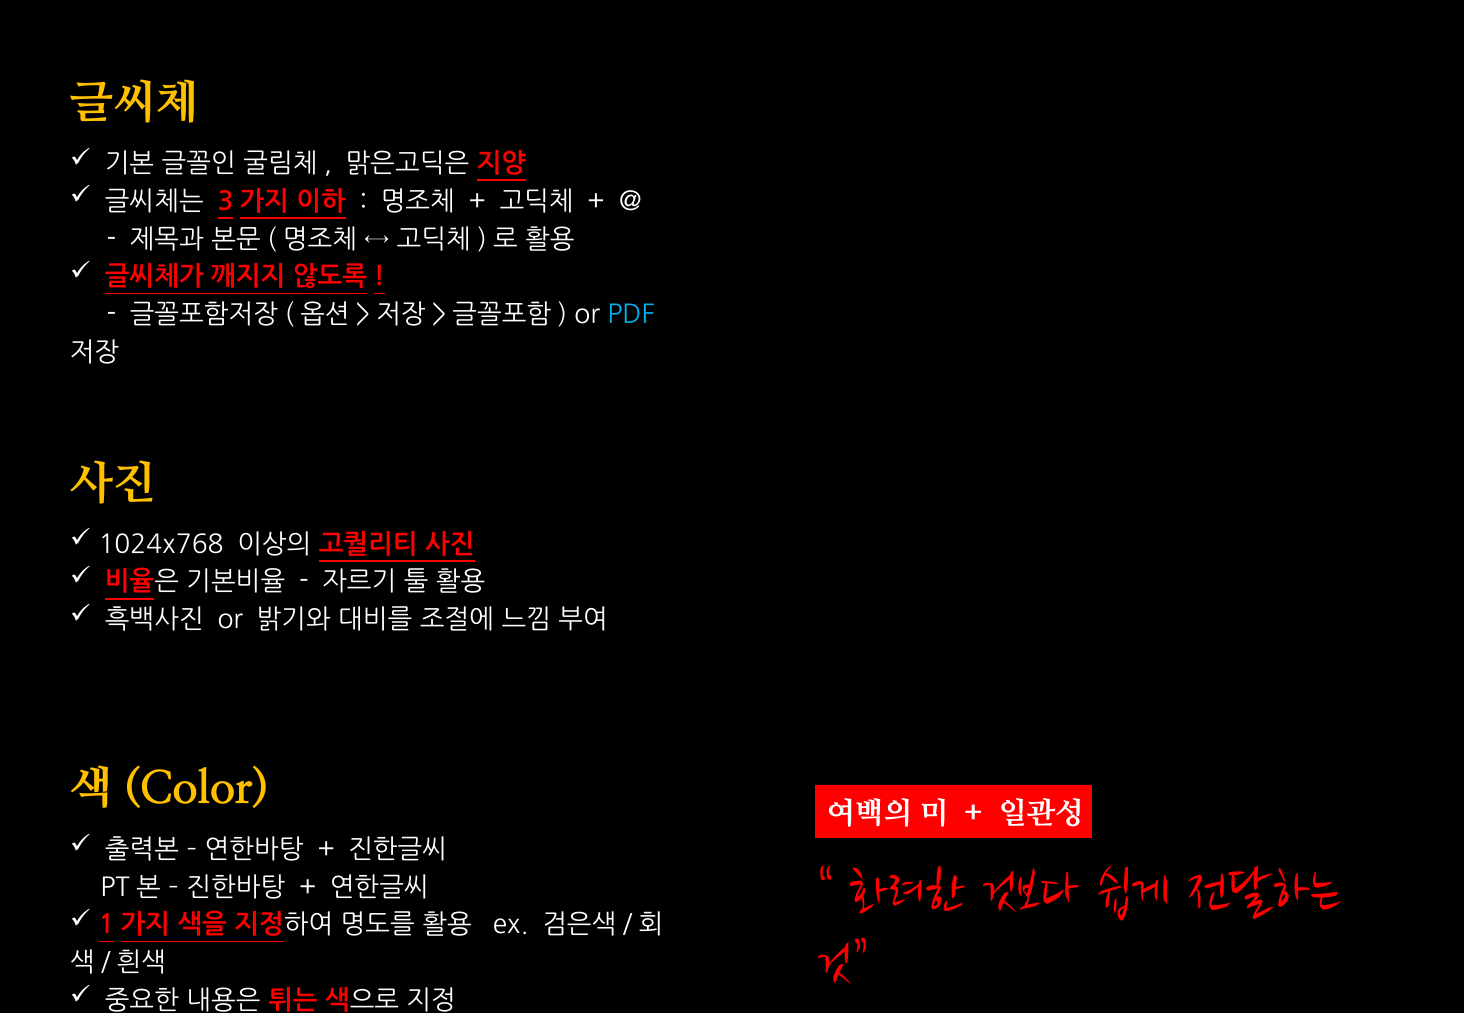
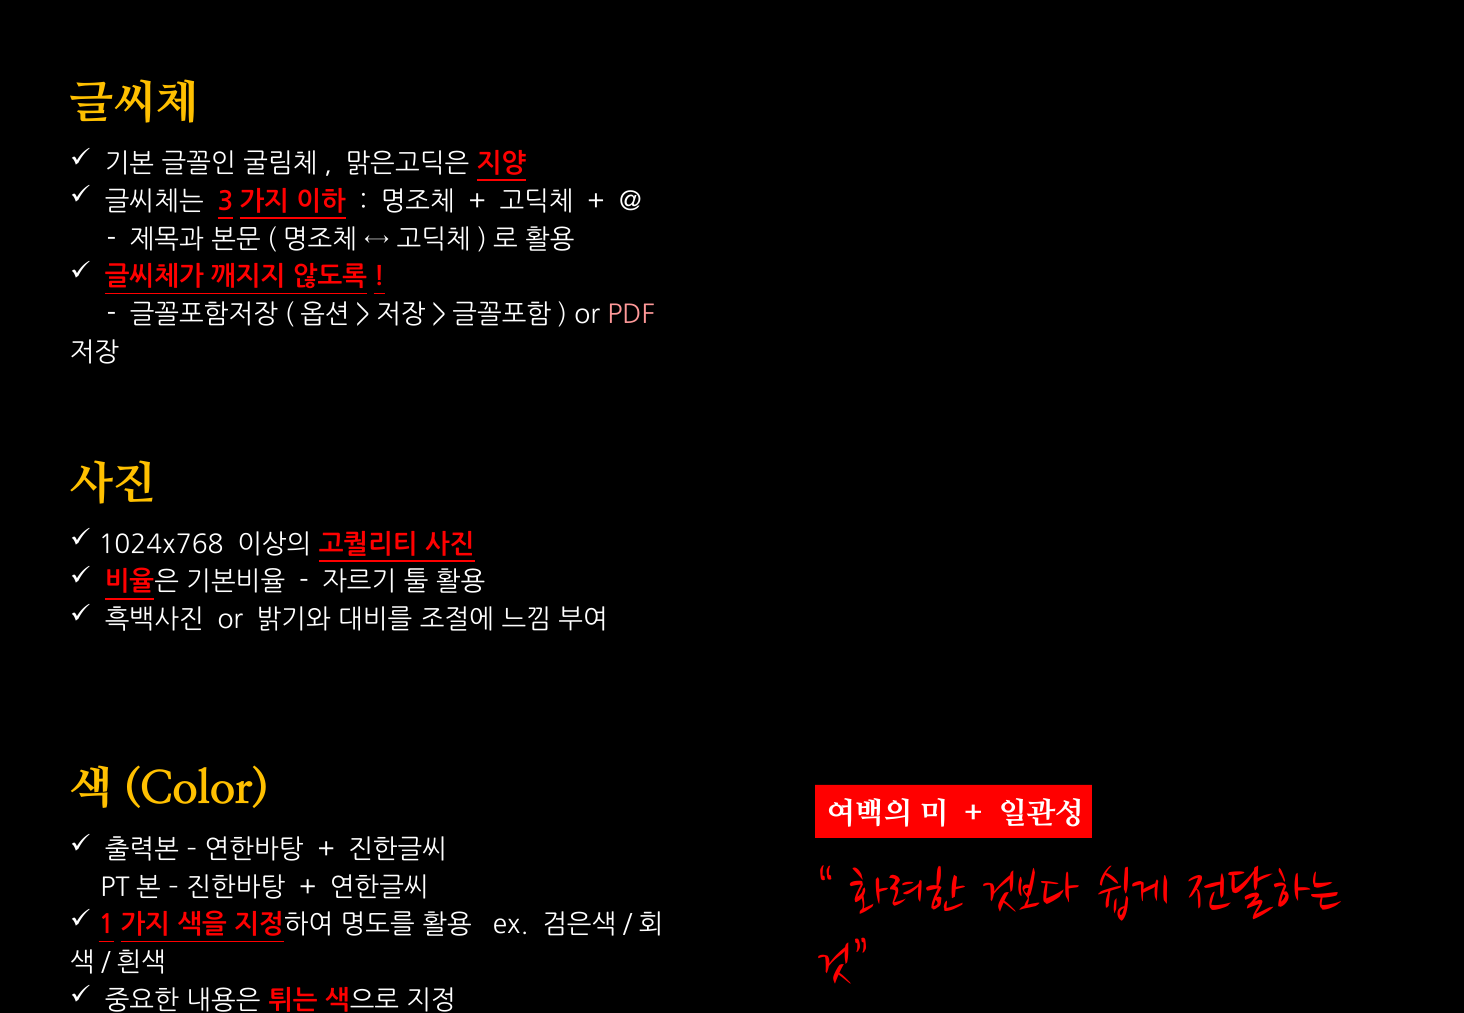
PDF colour: light blue -> pink
